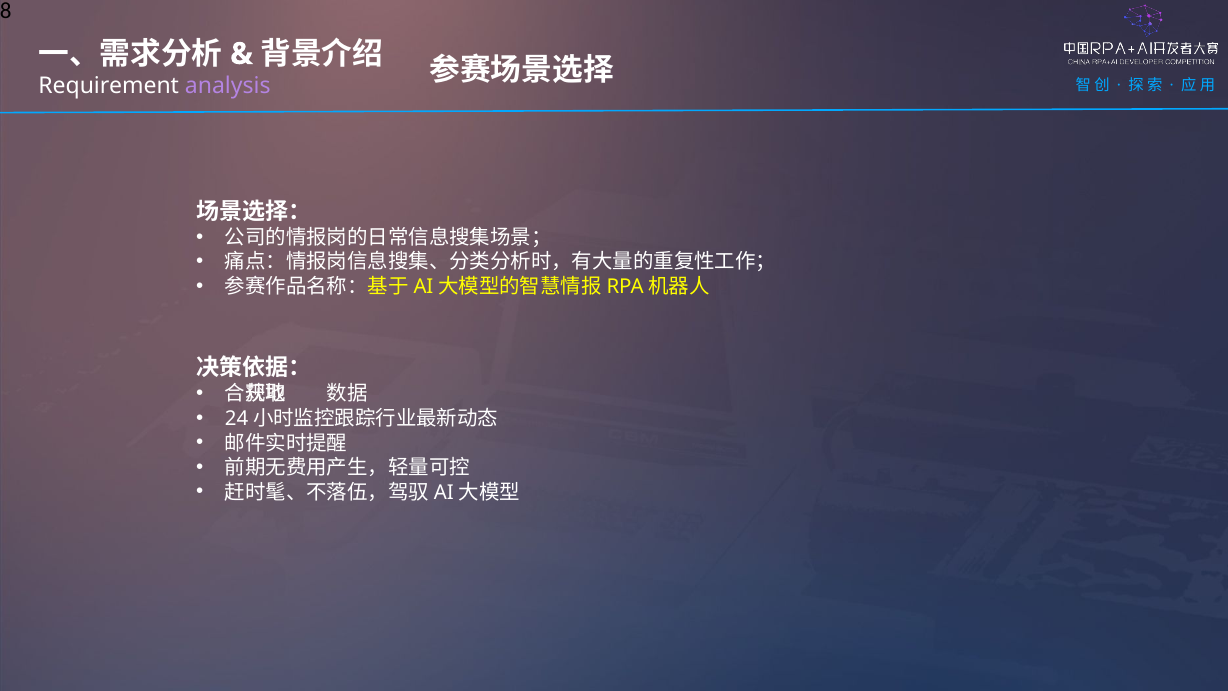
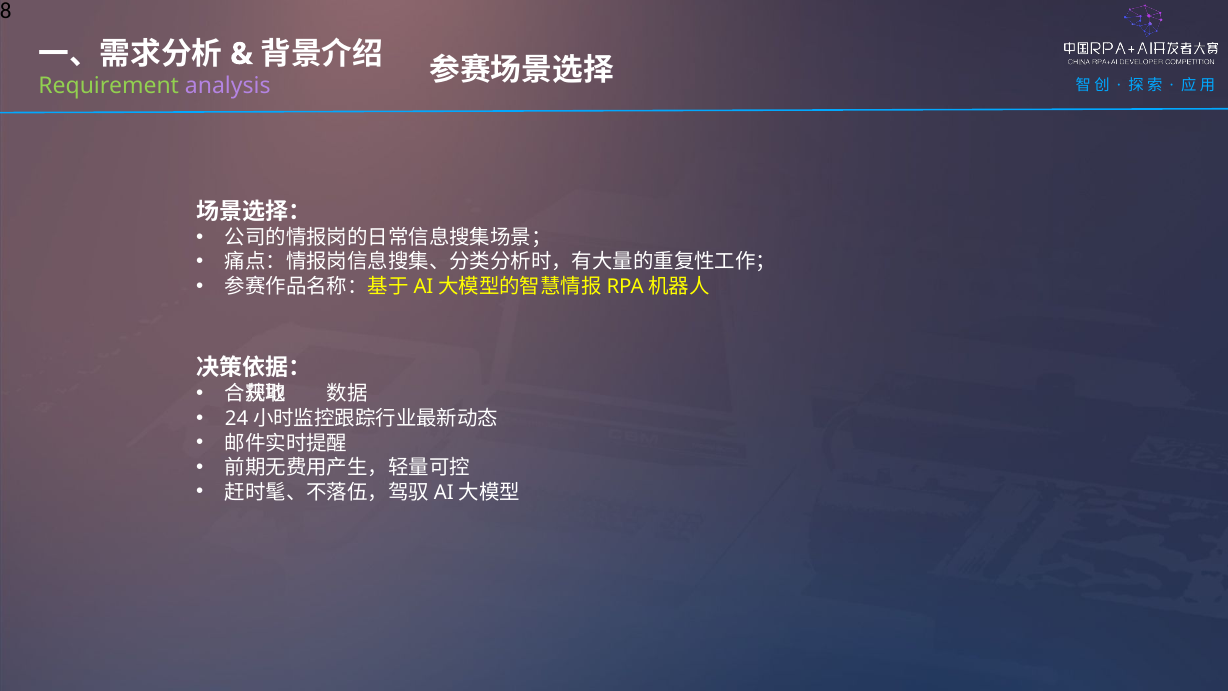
Requirement colour: white -> light green
